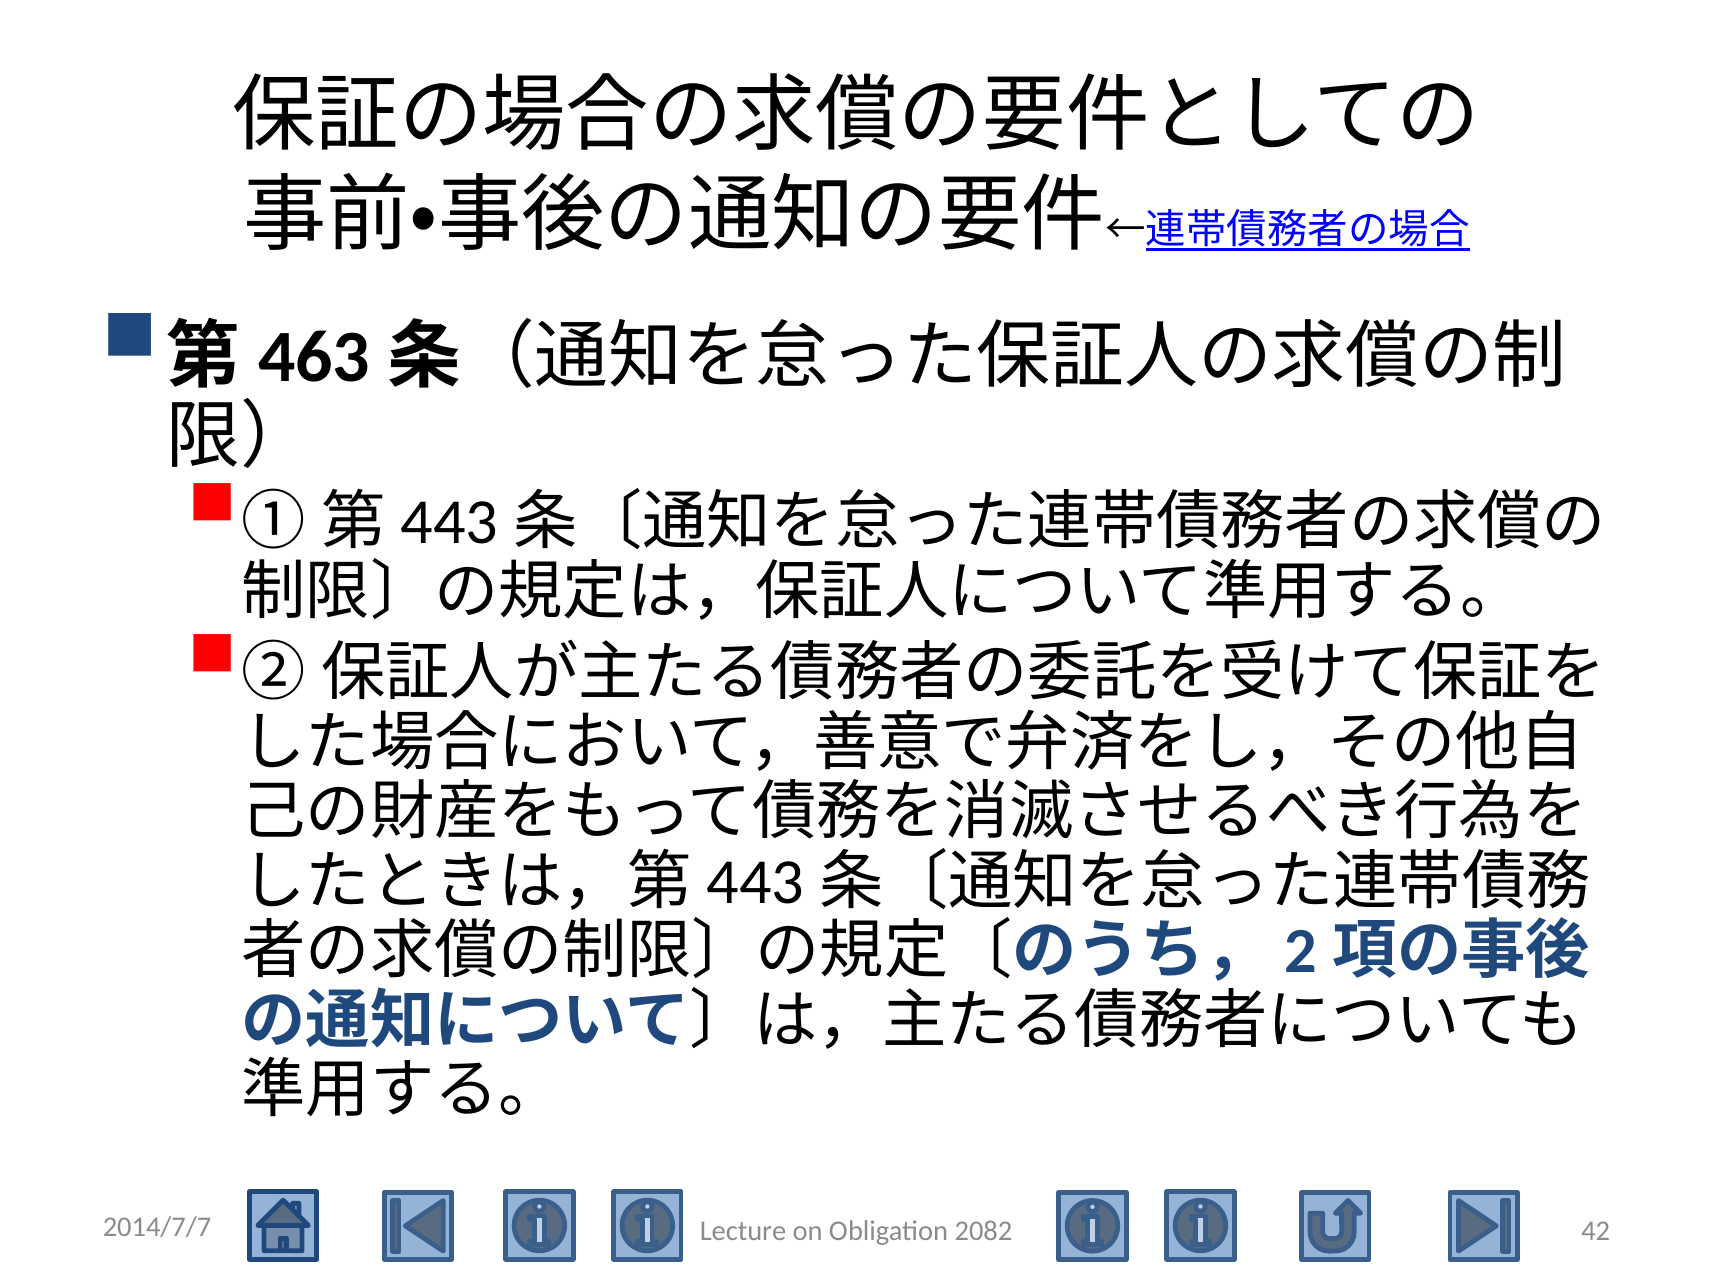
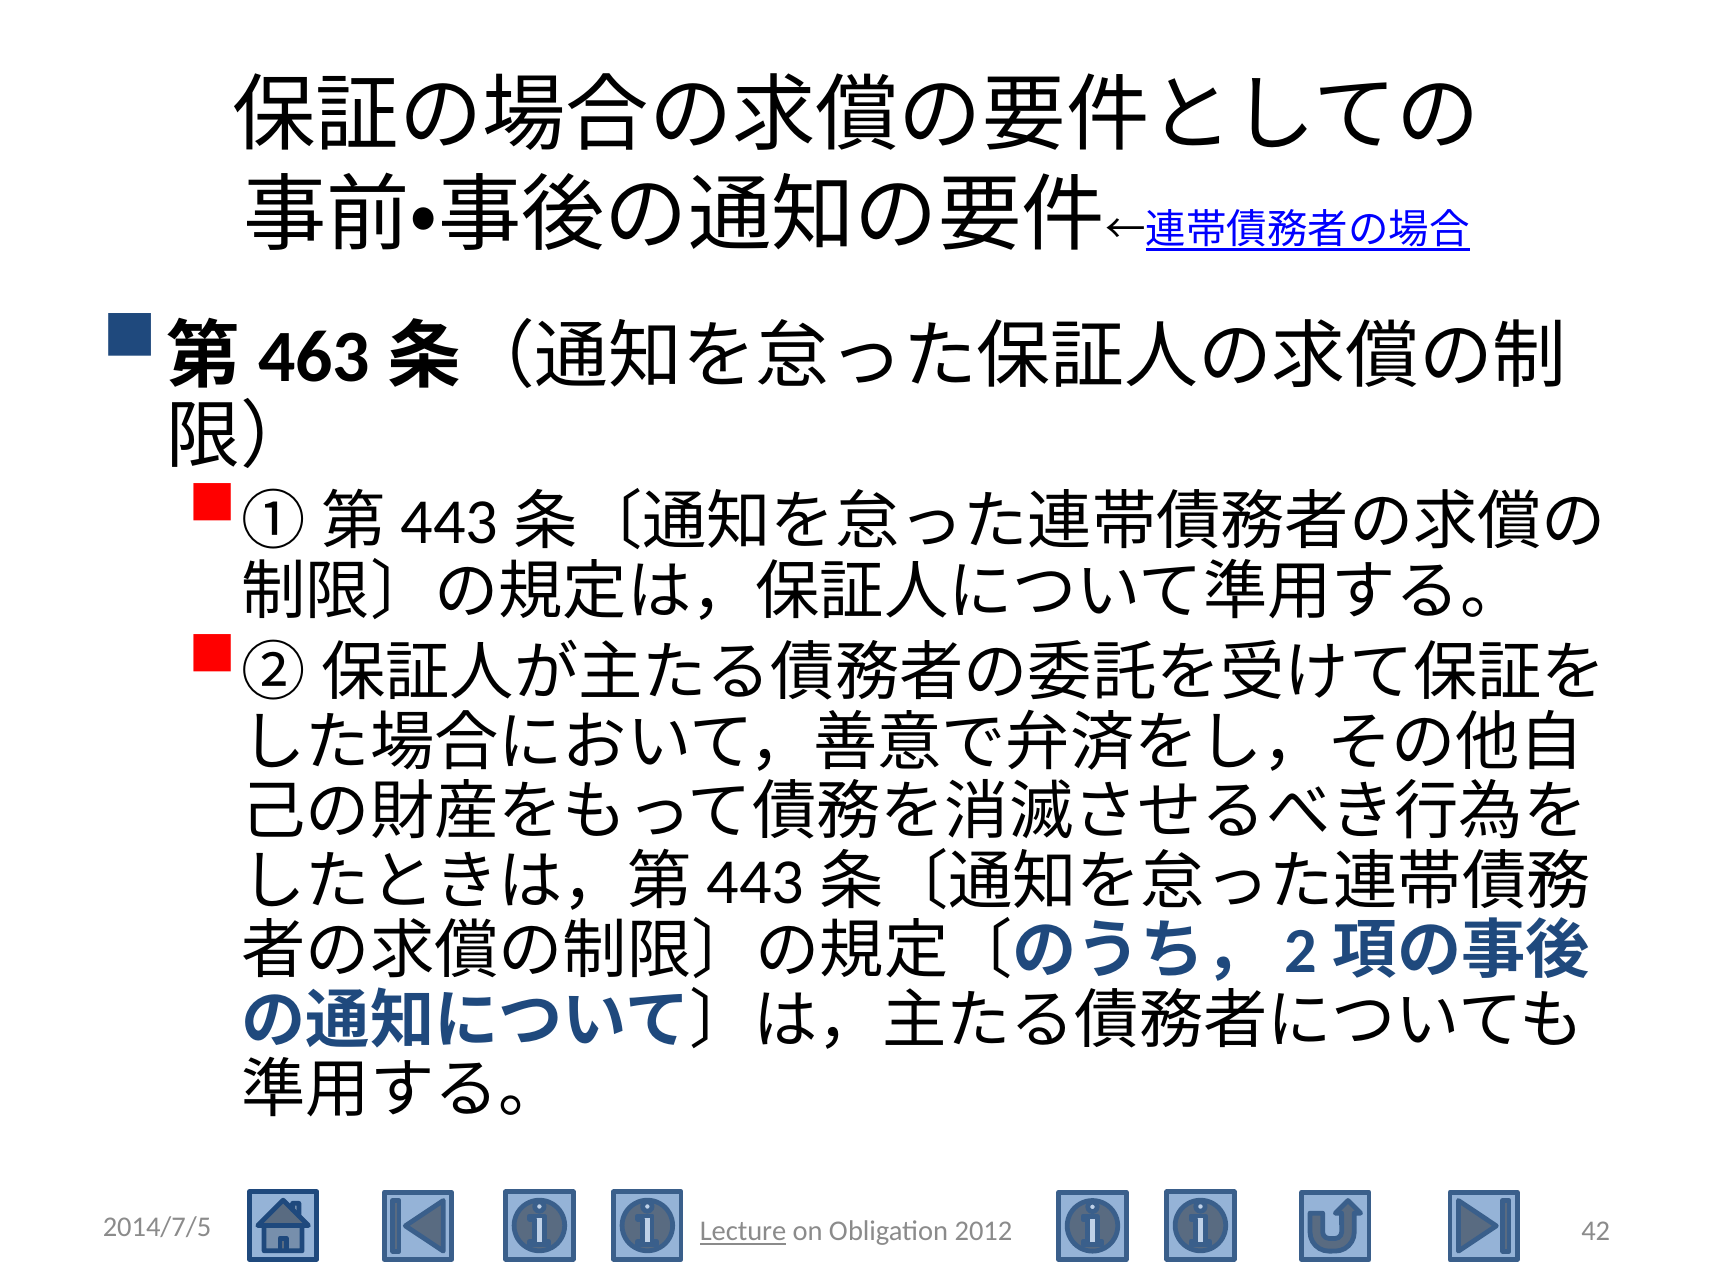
2014/7/7: 2014/7/7 -> 2014/7/5
Lecture underline: none -> present
2082: 2082 -> 2012
